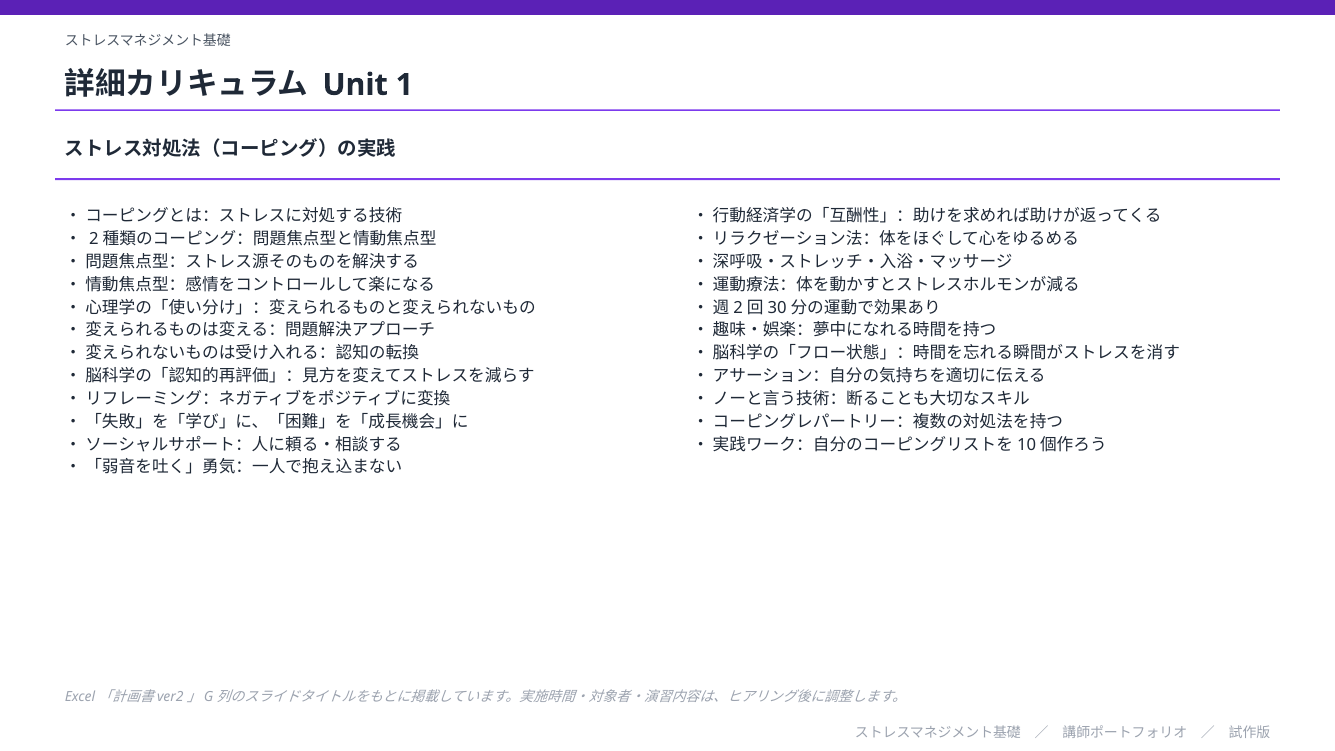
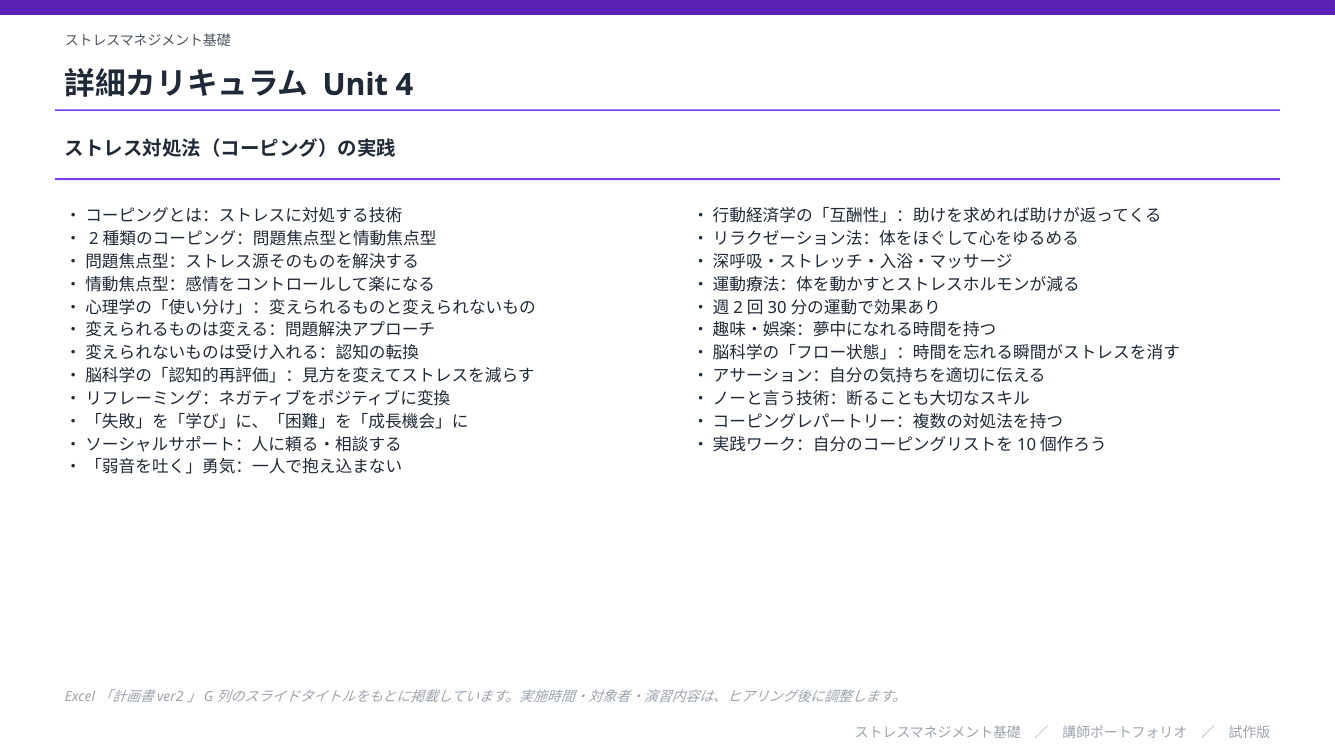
1: 1 -> 4
